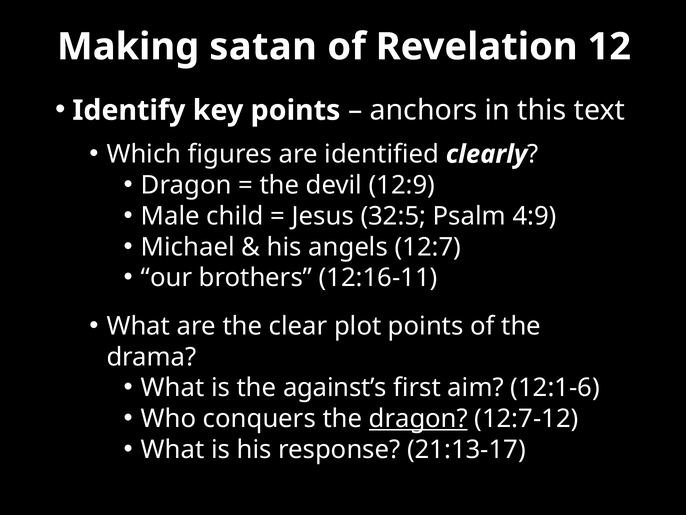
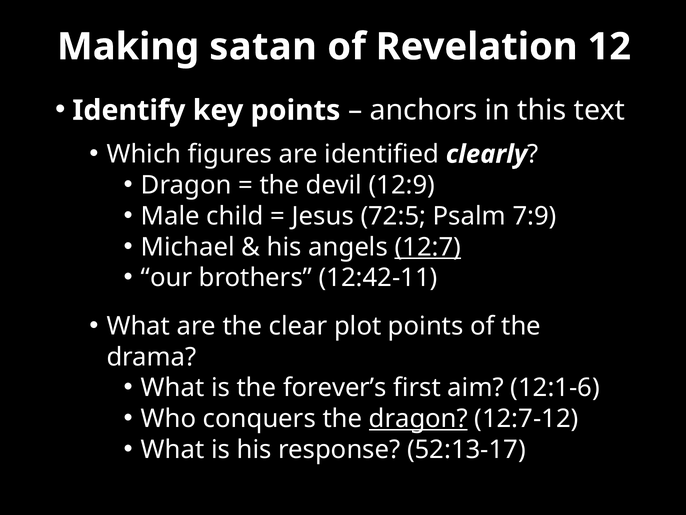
32:5: 32:5 -> 72:5
4:9: 4:9 -> 7:9
12:7 underline: none -> present
12:16-11: 12:16-11 -> 12:42-11
against’s: against’s -> forever’s
21:13-17: 21:13-17 -> 52:13-17
